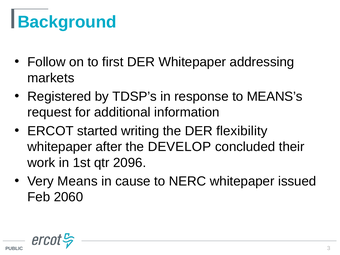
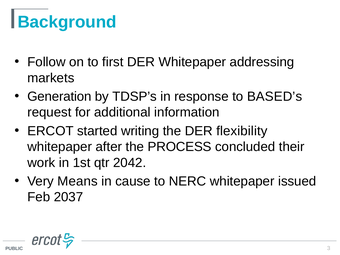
Registered: Registered -> Generation
MEANS’s: MEANS’s -> BASED’s
DEVELOP: DEVELOP -> PROCESS
2096: 2096 -> 2042
2060: 2060 -> 2037
